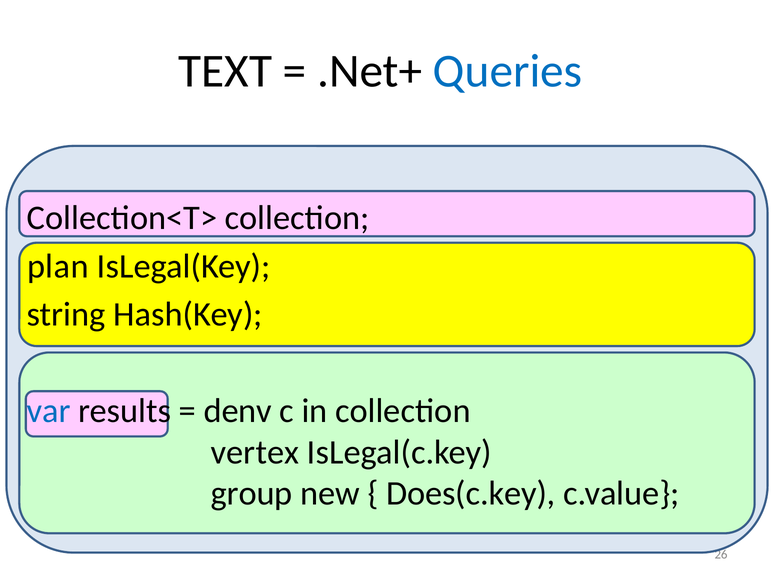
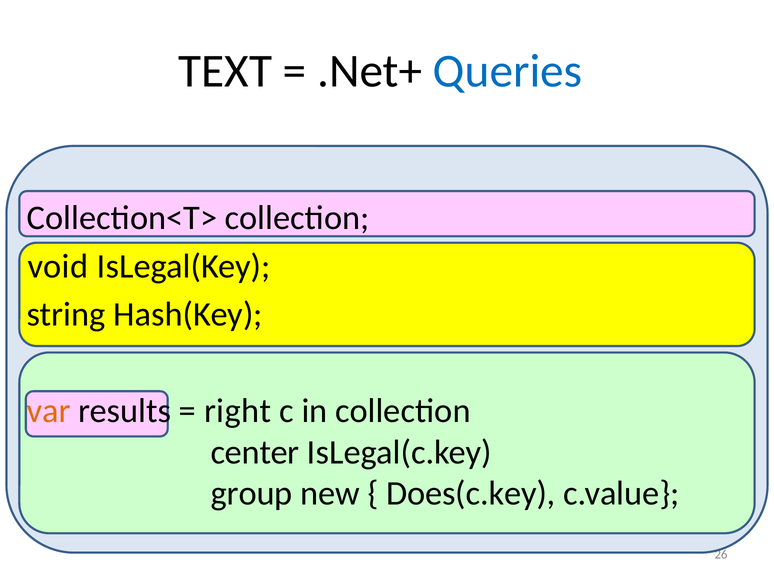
plan: plan -> void
var colour: blue -> orange
denv: denv -> right
vertex: vertex -> center
